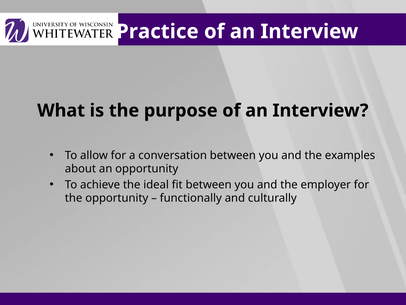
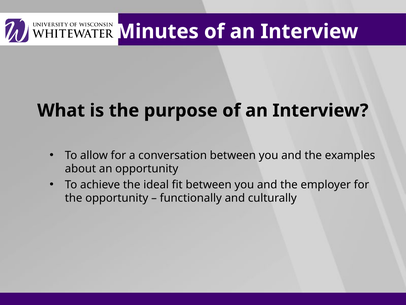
Practice: Practice -> Minutes
